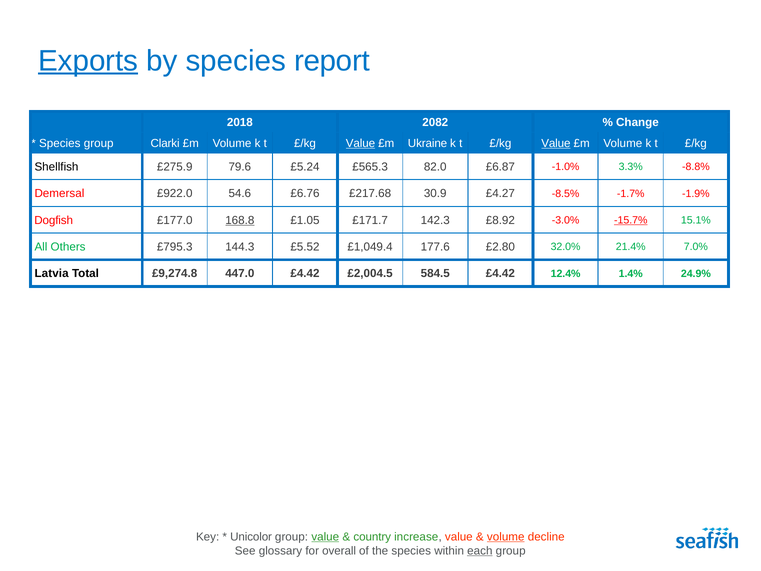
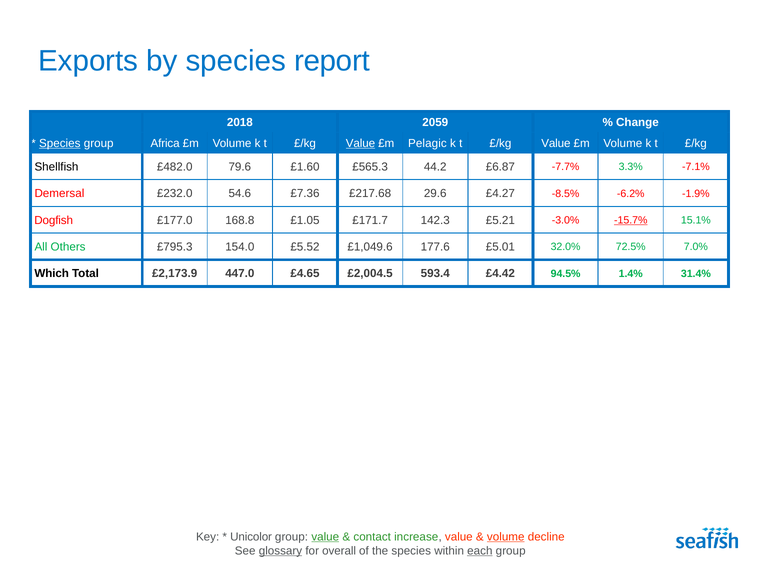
Exports underline: present -> none
2082: 2082 -> 2059
Species at (60, 143) underline: none -> present
Clarki: Clarki -> Africa
Ukraine: Ukraine -> Pelagic
Value at (556, 143) underline: present -> none
£275.9: £275.9 -> £482.0
£5.24: £5.24 -> £1.60
82.0: 82.0 -> 44.2
-1.0%: -1.0% -> -7.7%
-8.8%: -8.8% -> -7.1%
£922.0: £922.0 -> £232.0
£6.76: £6.76 -> £7.36
30.9: 30.9 -> 29.6
-1.7%: -1.7% -> -6.2%
168.8 underline: present -> none
£8.92: £8.92 -> £5.21
144.3: 144.3 -> 154.0
£1,049.4: £1,049.4 -> £1,049.6
£2.80: £2.80 -> £5.01
21.4%: 21.4% -> 72.5%
Latvia: Latvia -> Which
£9,274.8: £9,274.8 -> £2,173.9
447.0 £4.42: £4.42 -> £4.65
584.5: 584.5 -> 593.4
12.4%: 12.4% -> 94.5%
24.9%: 24.9% -> 31.4%
country: country -> contact
glossary underline: none -> present
